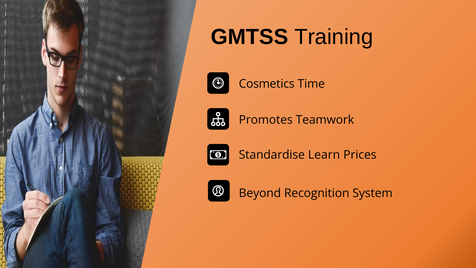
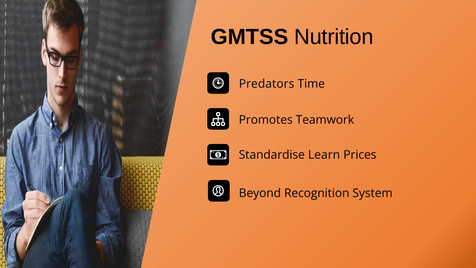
Training: Training -> Nutrition
Cosmetics: Cosmetics -> Predators
